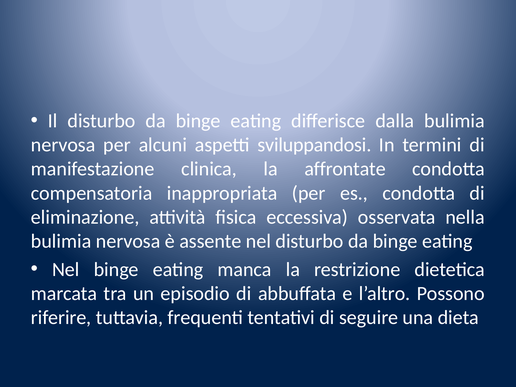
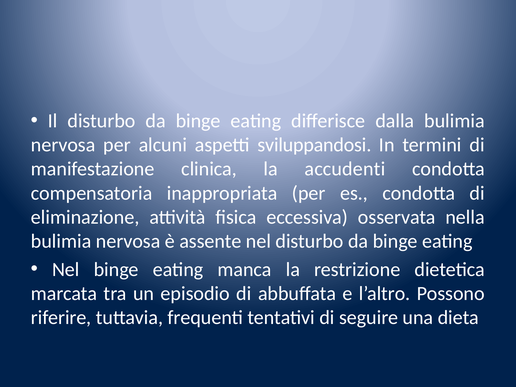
affrontate: affrontate -> accudenti
